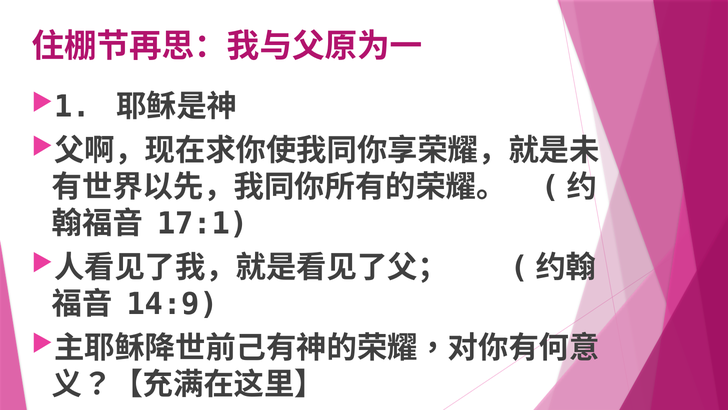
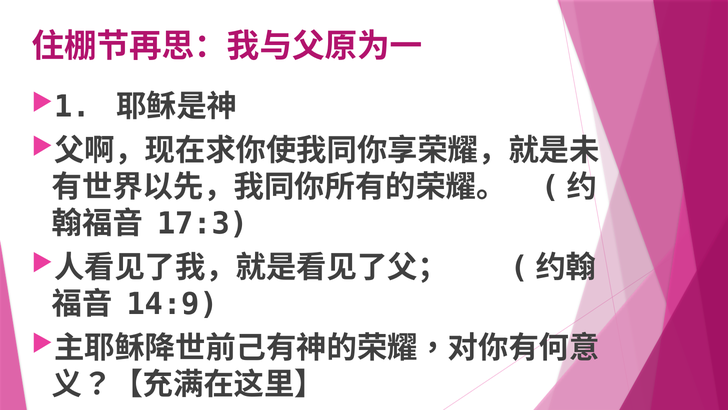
17:1: 17:1 -> 17:3
